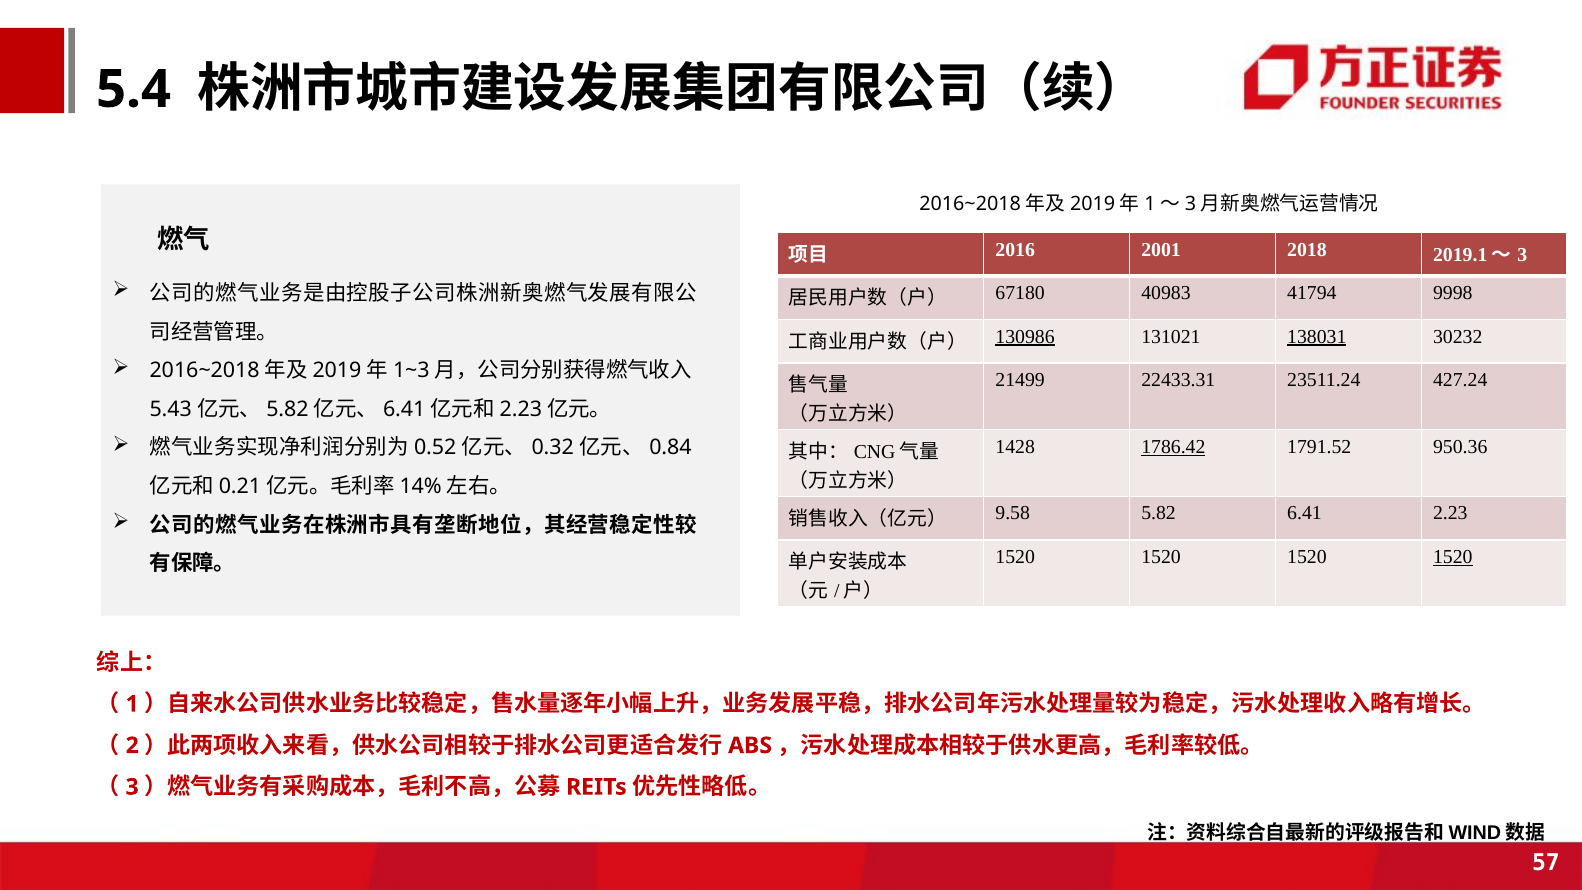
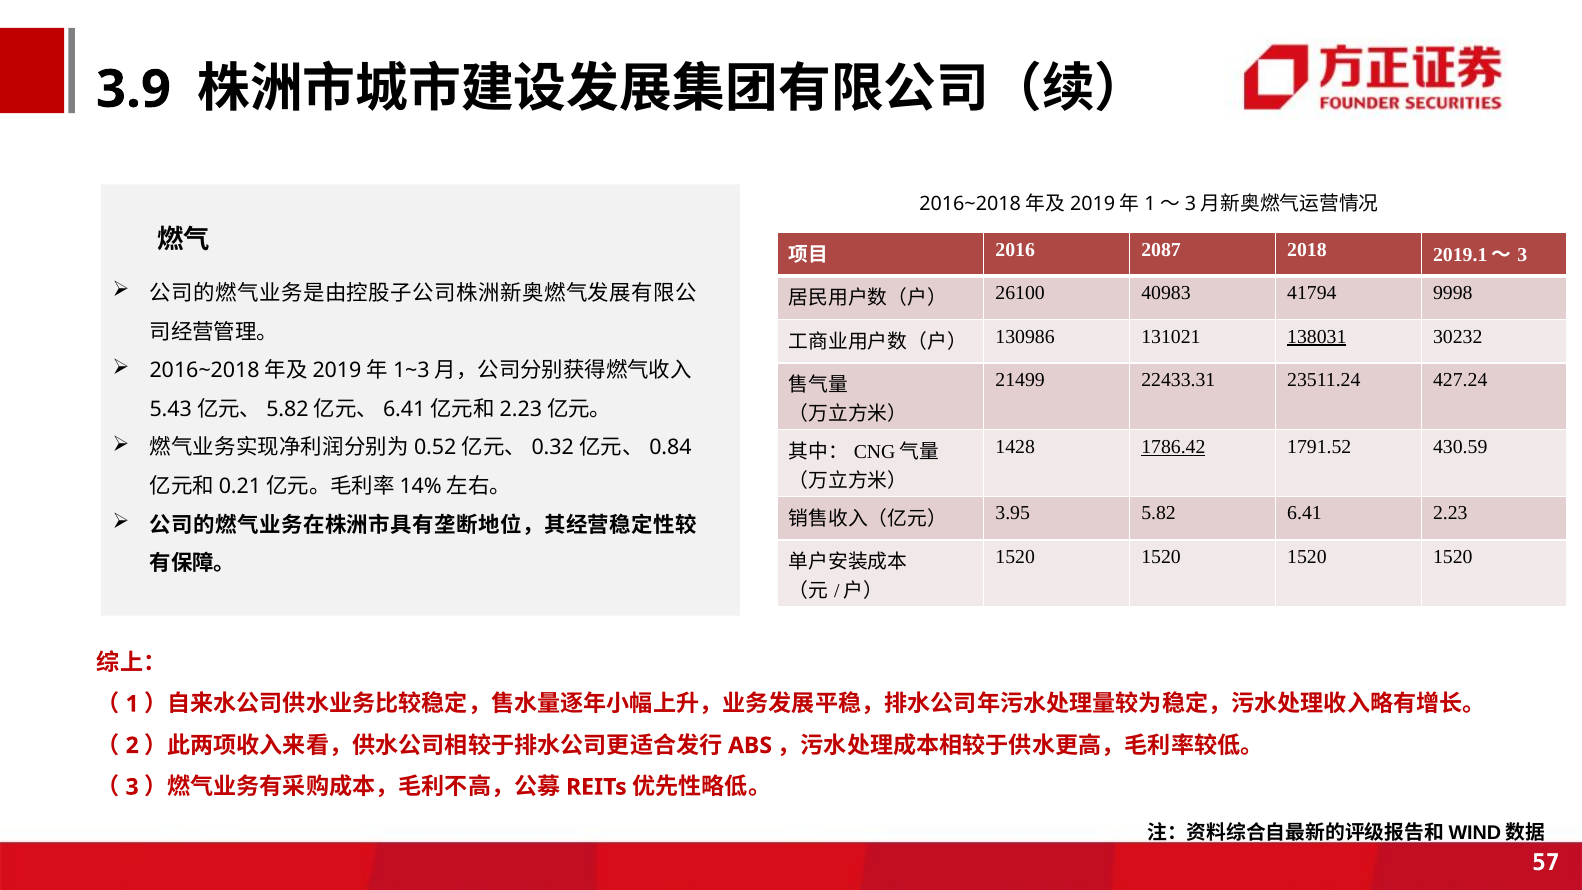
5.4: 5.4 -> 3.9
2001: 2001 -> 2087
67180: 67180 -> 26100
130986 underline: present -> none
950.36: 950.36 -> 430.59
9.58: 9.58 -> 3.95
1520 at (1453, 557) underline: present -> none
